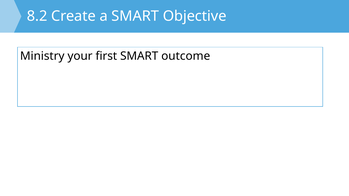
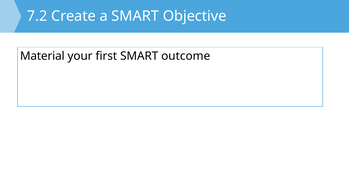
8.2: 8.2 -> 7.2
Ministry: Ministry -> Material
